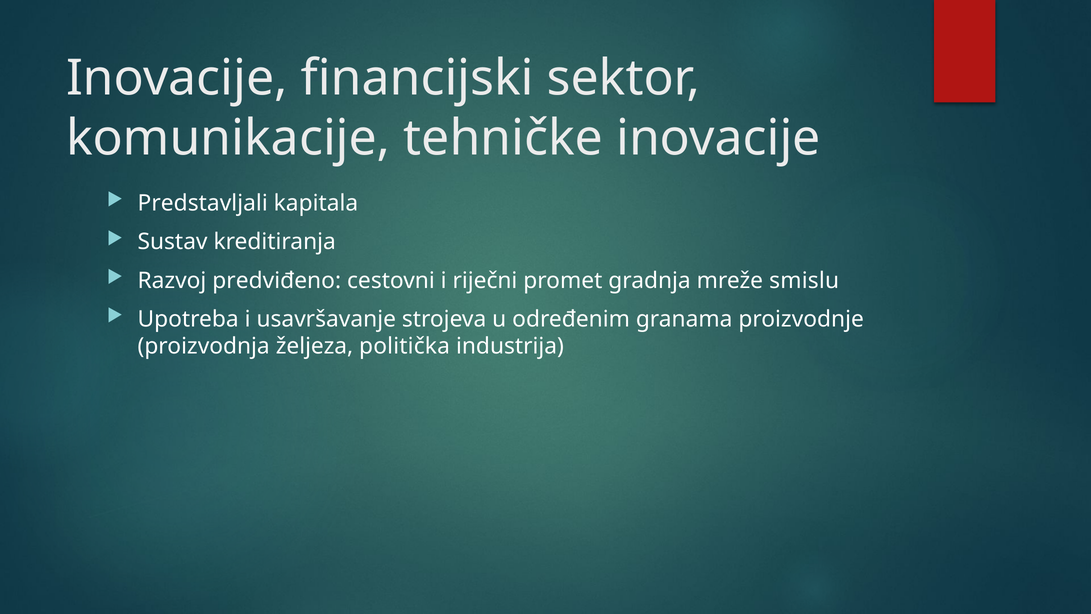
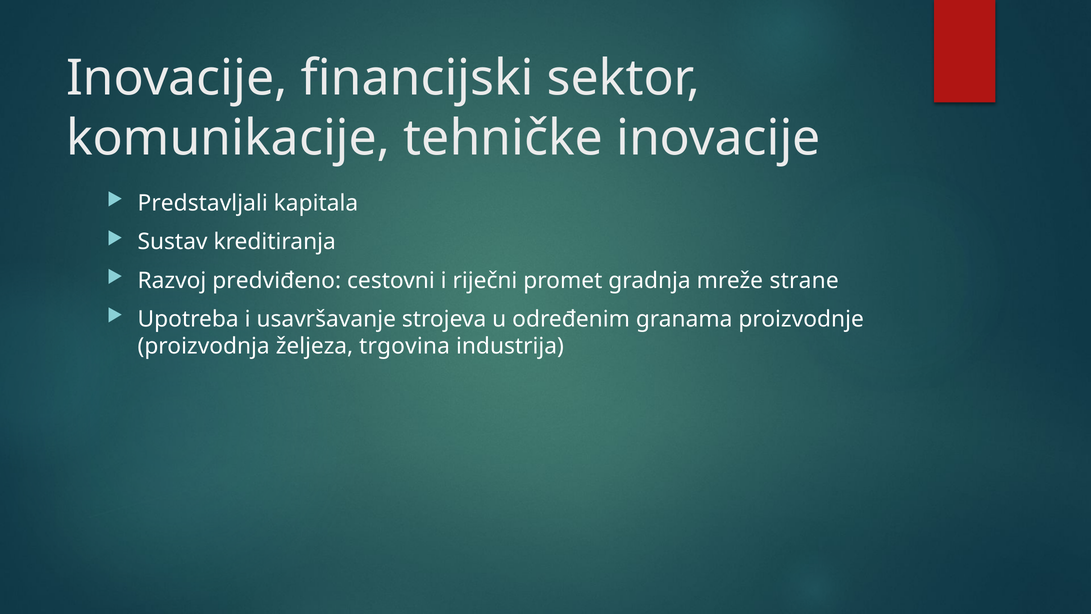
smislu: smislu -> strane
politička: politička -> trgovina
